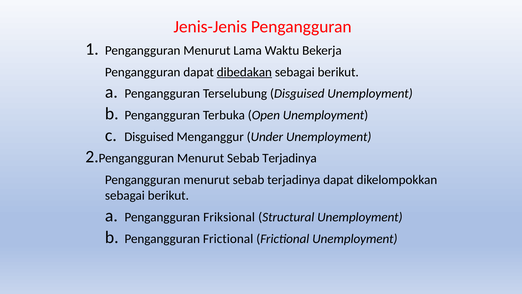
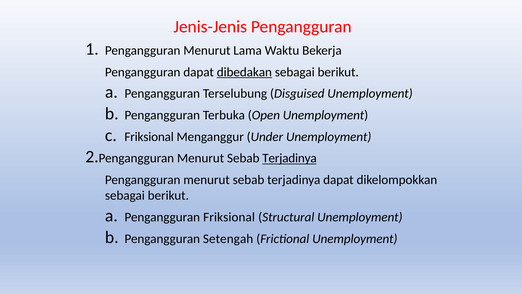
Disguised at (149, 137): Disguised -> Friksional
Terjadinya at (290, 158) underline: none -> present
Pengangguran Frictional: Frictional -> Setengah
